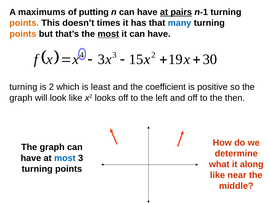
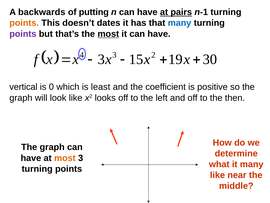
maximums: maximums -> backwards
times: times -> dates
points at (23, 34) colour: orange -> purple
turning at (23, 87): turning -> vertical
is 2: 2 -> 0
most at (65, 158) colour: blue -> orange
it along: along -> many
